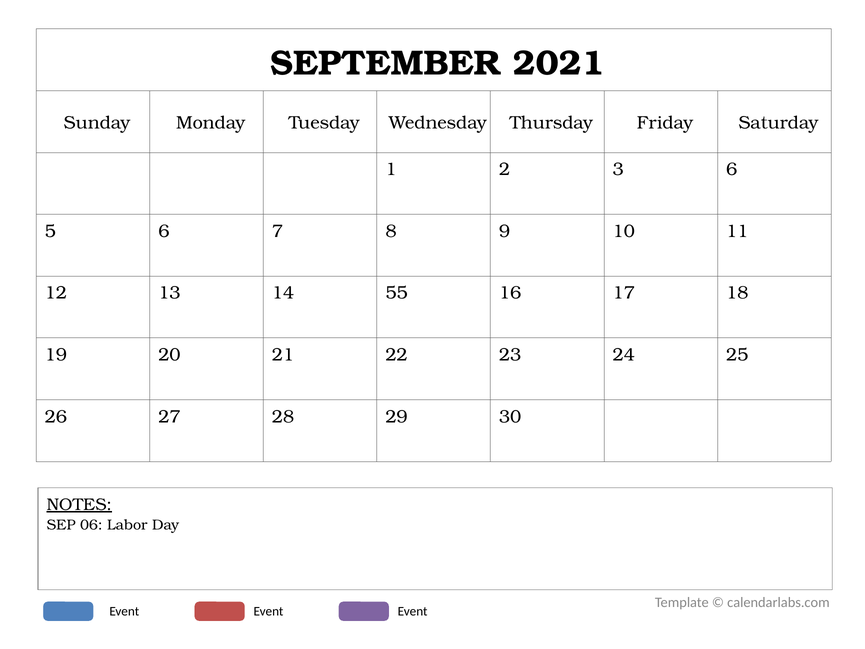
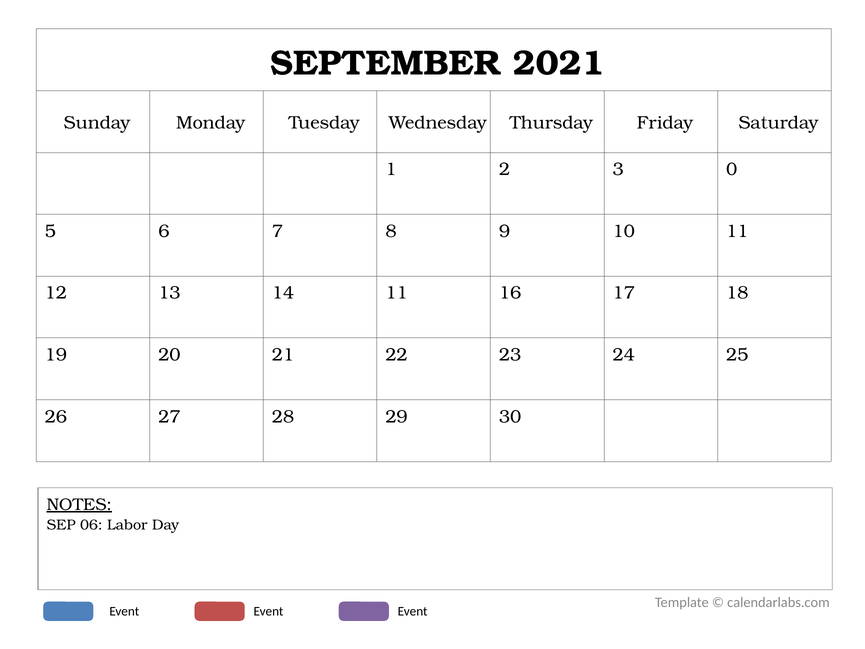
3 6: 6 -> 0
14 55: 55 -> 11
